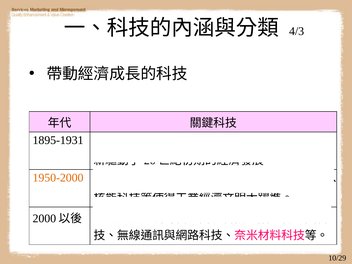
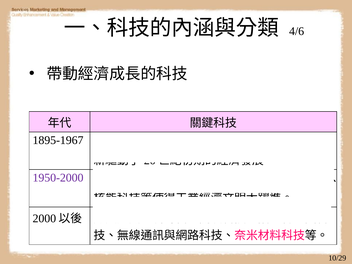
4/3: 4/3 -> 4/6
1895-1931: 1895-1931 -> 1895-1967
1950-2000 colour: orange -> purple
